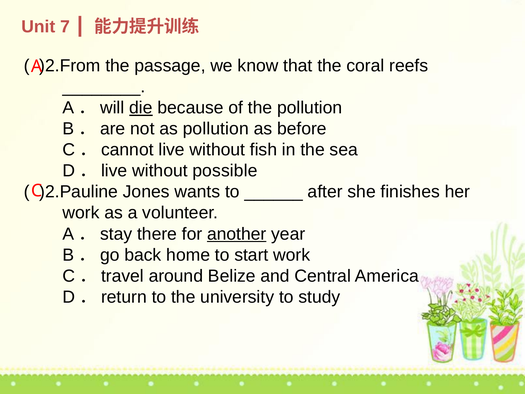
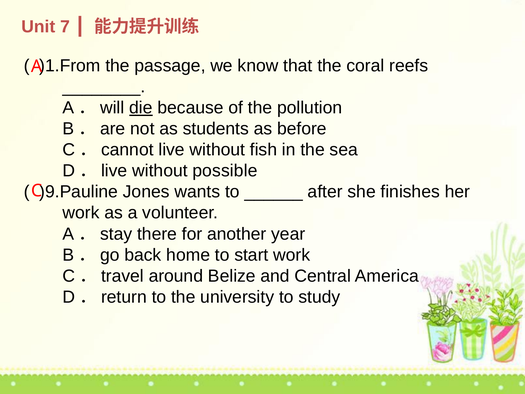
)2.From: )2.From -> )1.From
as pollution: pollution -> students
)2.Pauline: )2.Pauline -> )9.Pauline
another underline: present -> none
